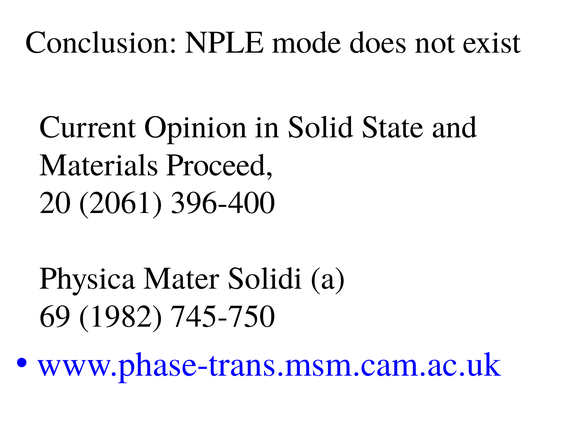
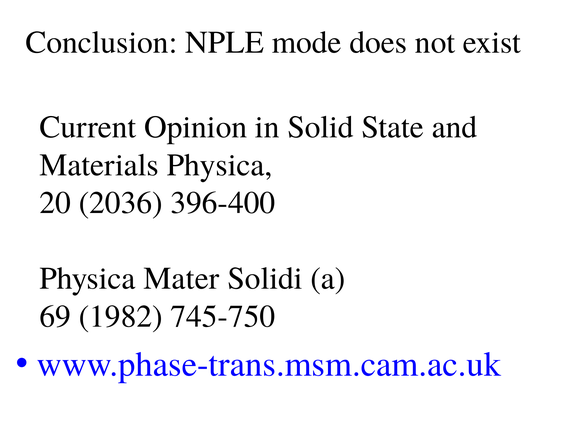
Materials Proceed: Proceed -> Physica
2061: 2061 -> 2036
